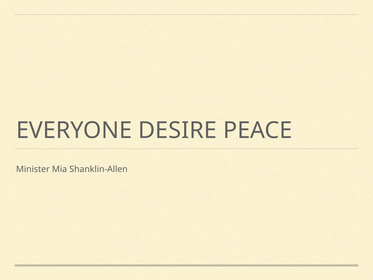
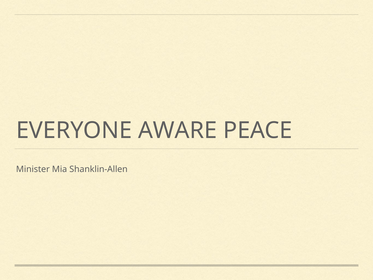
DESIRE: DESIRE -> AWARE
